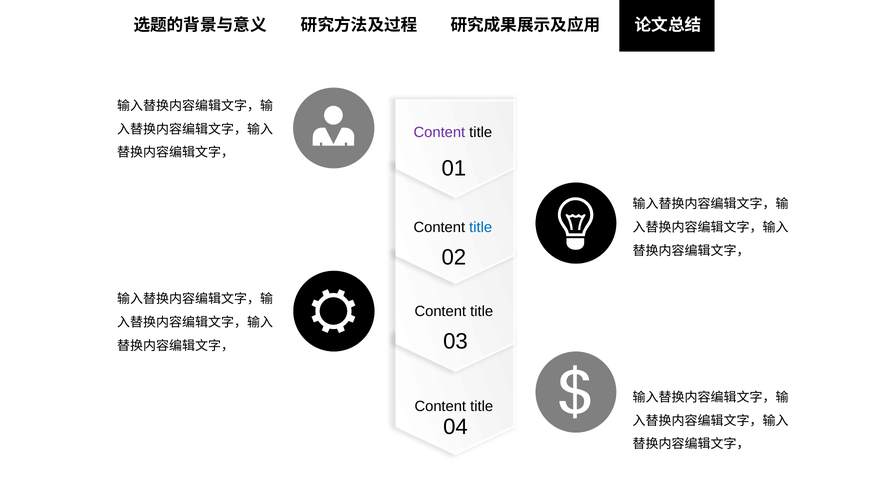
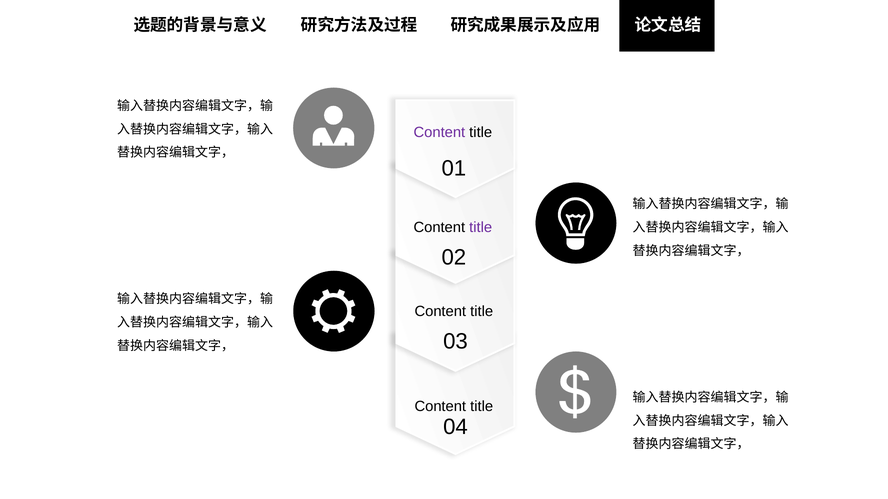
title at (481, 228) colour: blue -> purple
